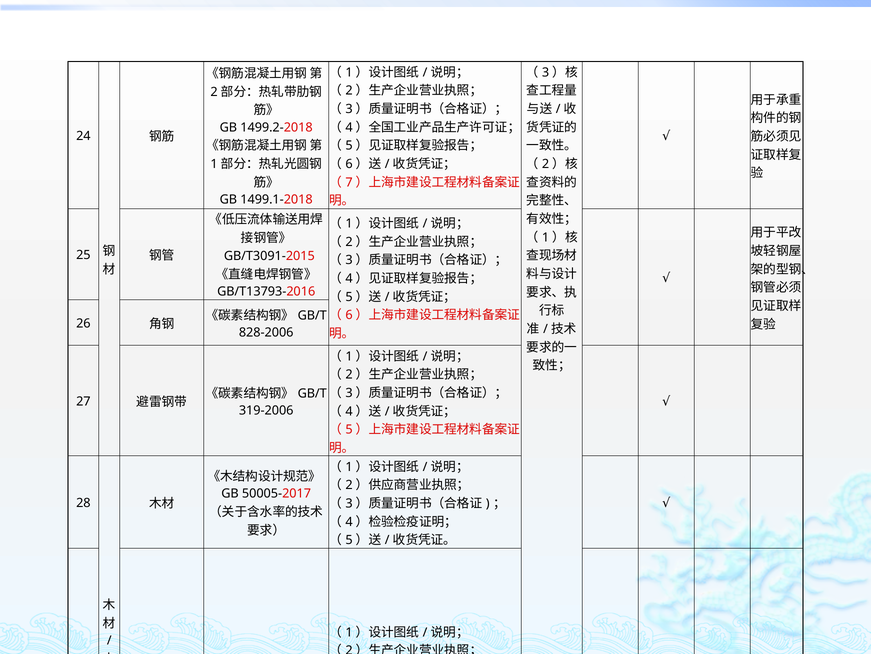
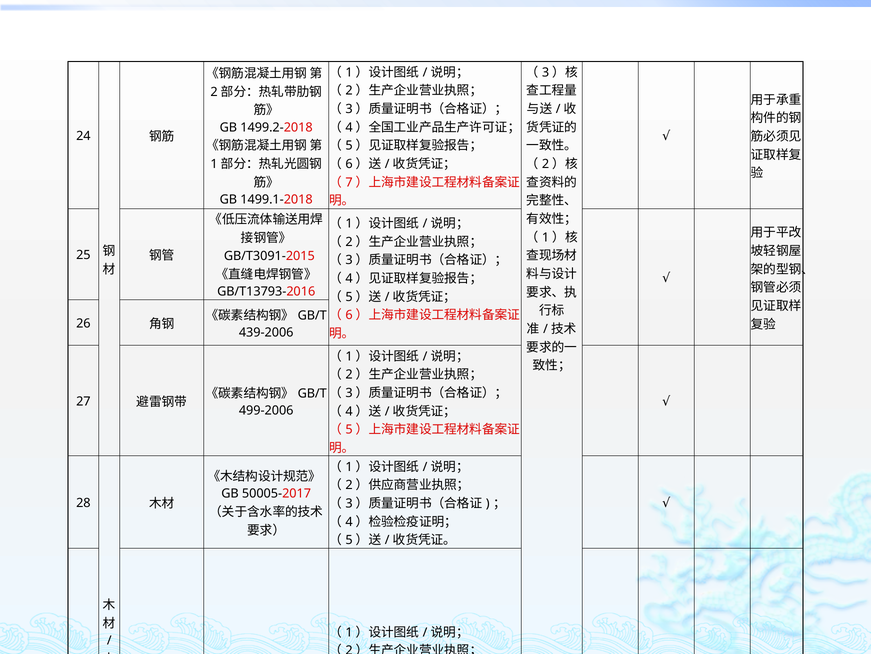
828-2006: 828-2006 -> 439-2006
319-2006: 319-2006 -> 499-2006
